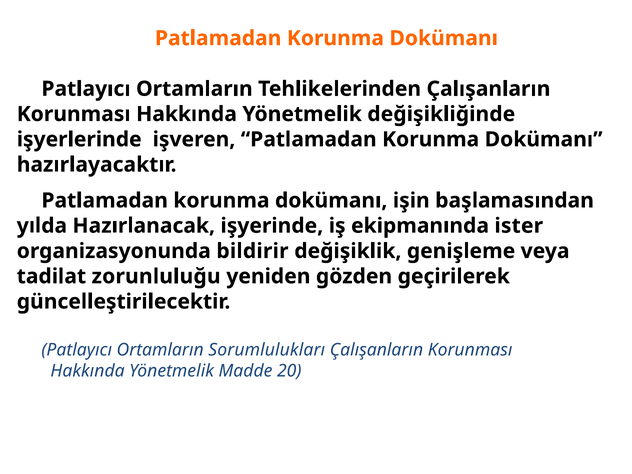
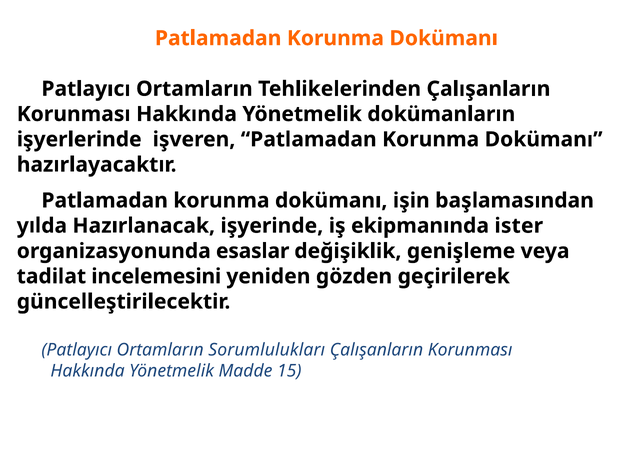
değişikliğinde: değişikliğinde -> dokümanların
bildirir: bildirir -> esaslar
zorunluluğu: zorunluluğu -> incelemesini
20: 20 -> 15
